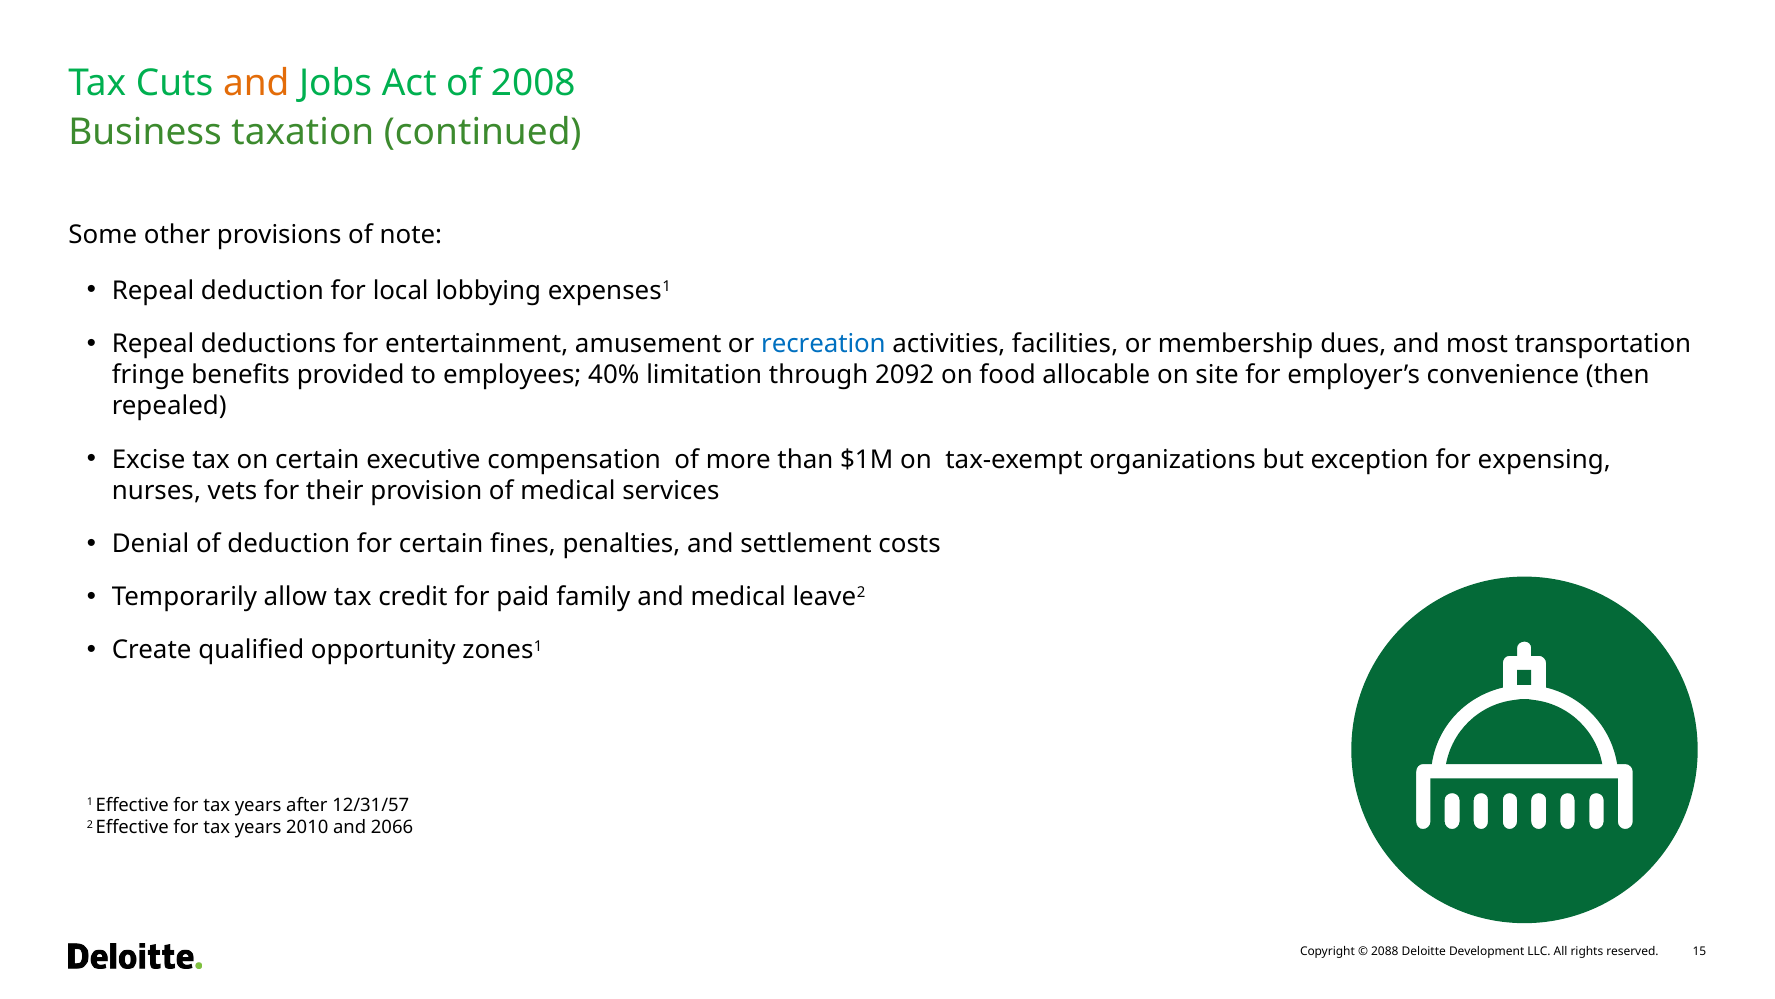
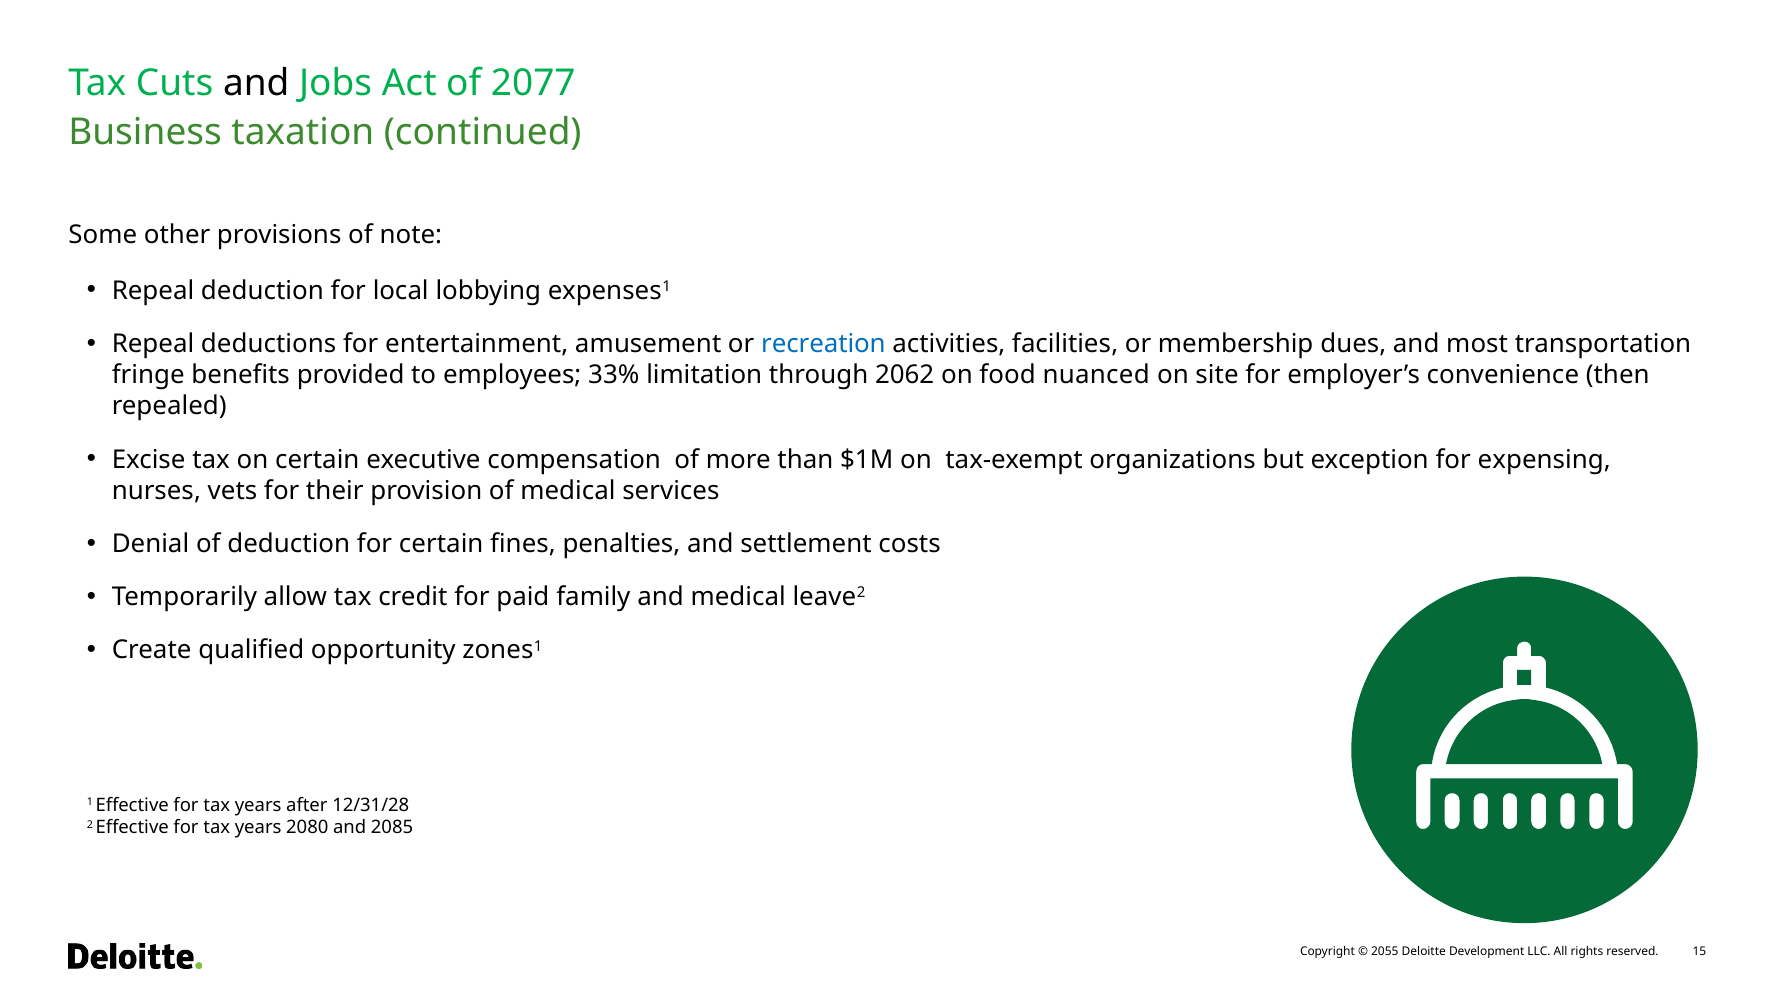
and at (256, 83) colour: orange -> black
2008: 2008 -> 2077
40%: 40% -> 33%
2092: 2092 -> 2062
allocable: allocable -> nuanced
12/31/57: 12/31/57 -> 12/31/28
2010: 2010 -> 2080
2066: 2066 -> 2085
2088: 2088 -> 2055
